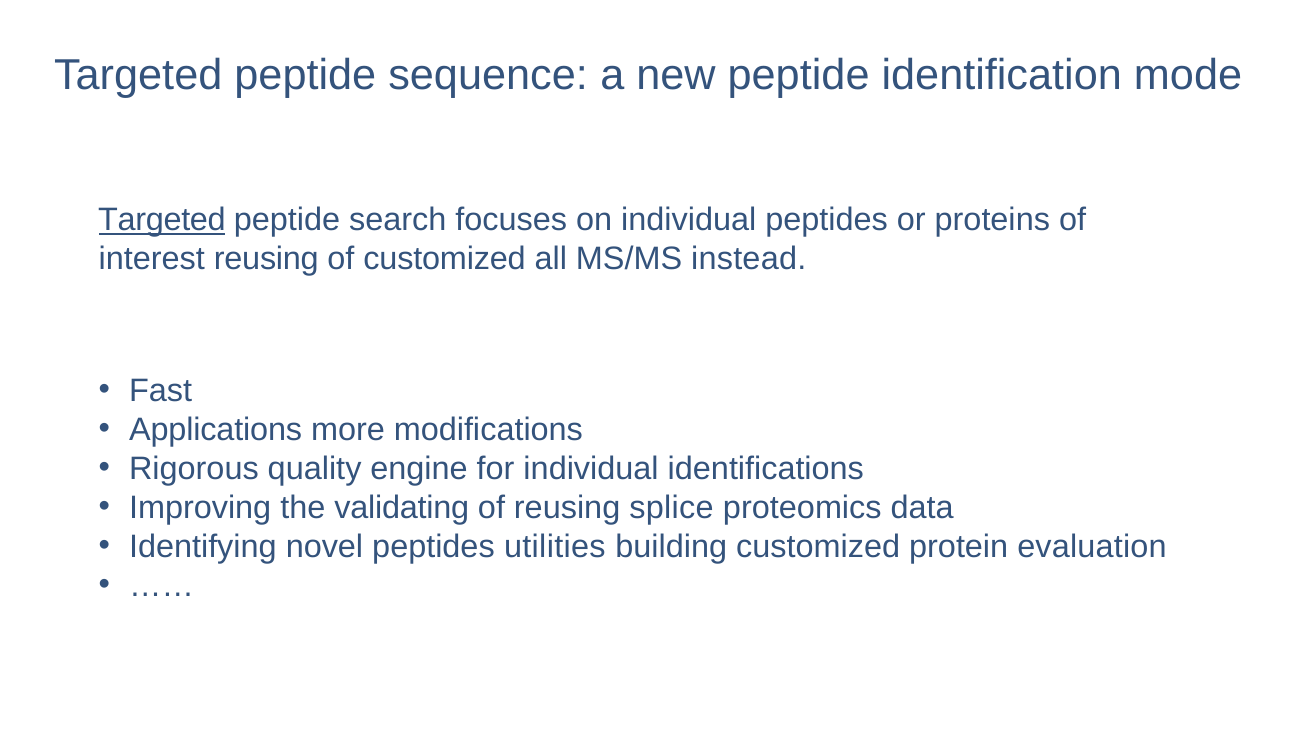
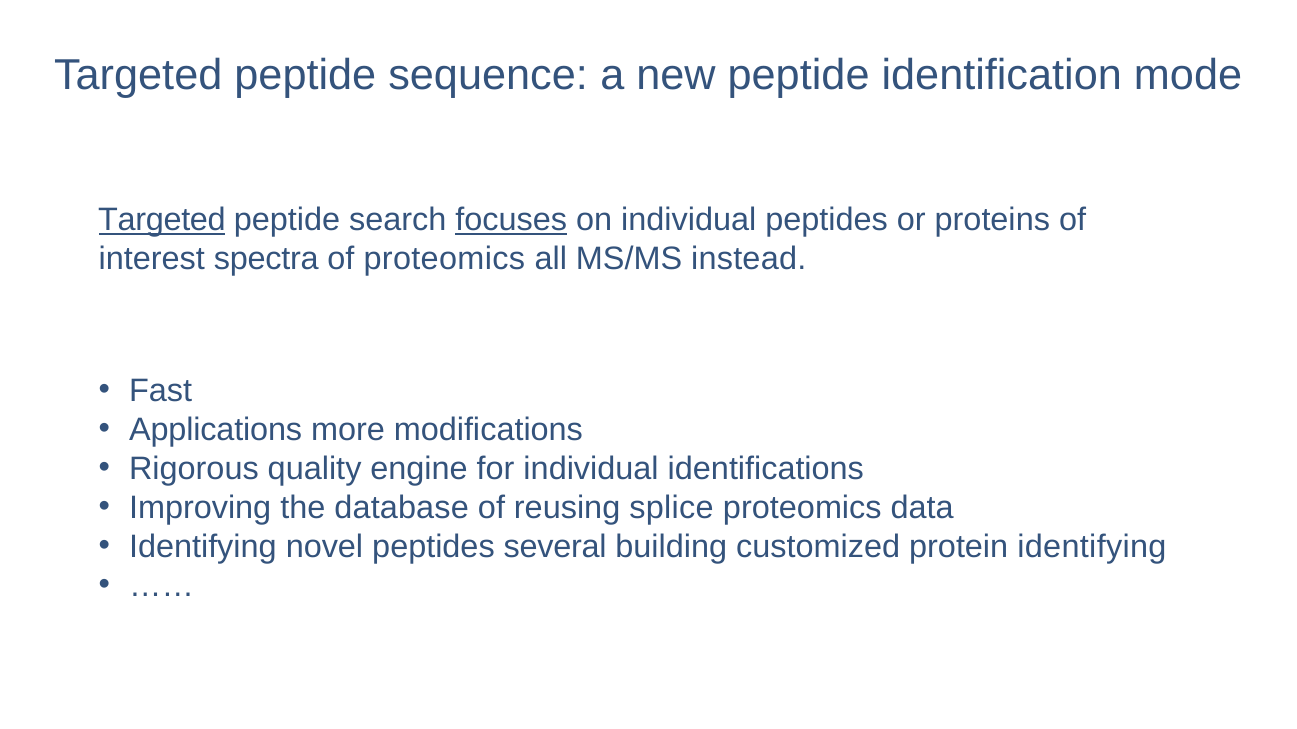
focuses underline: none -> present
interest reusing: reusing -> spectra
of customized: customized -> proteomics
validating: validating -> database
utilities: utilities -> several
protein evaluation: evaluation -> identifying
